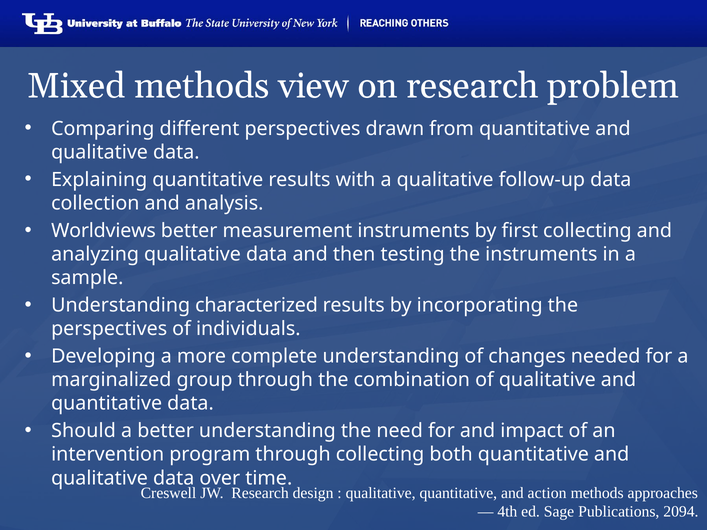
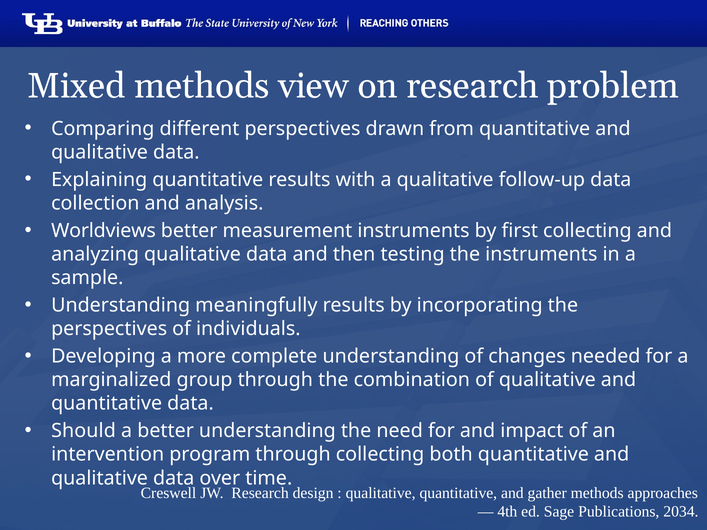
characterized: characterized -> meaningfully
action: action -> gather
2094: 2094 -> 2034
